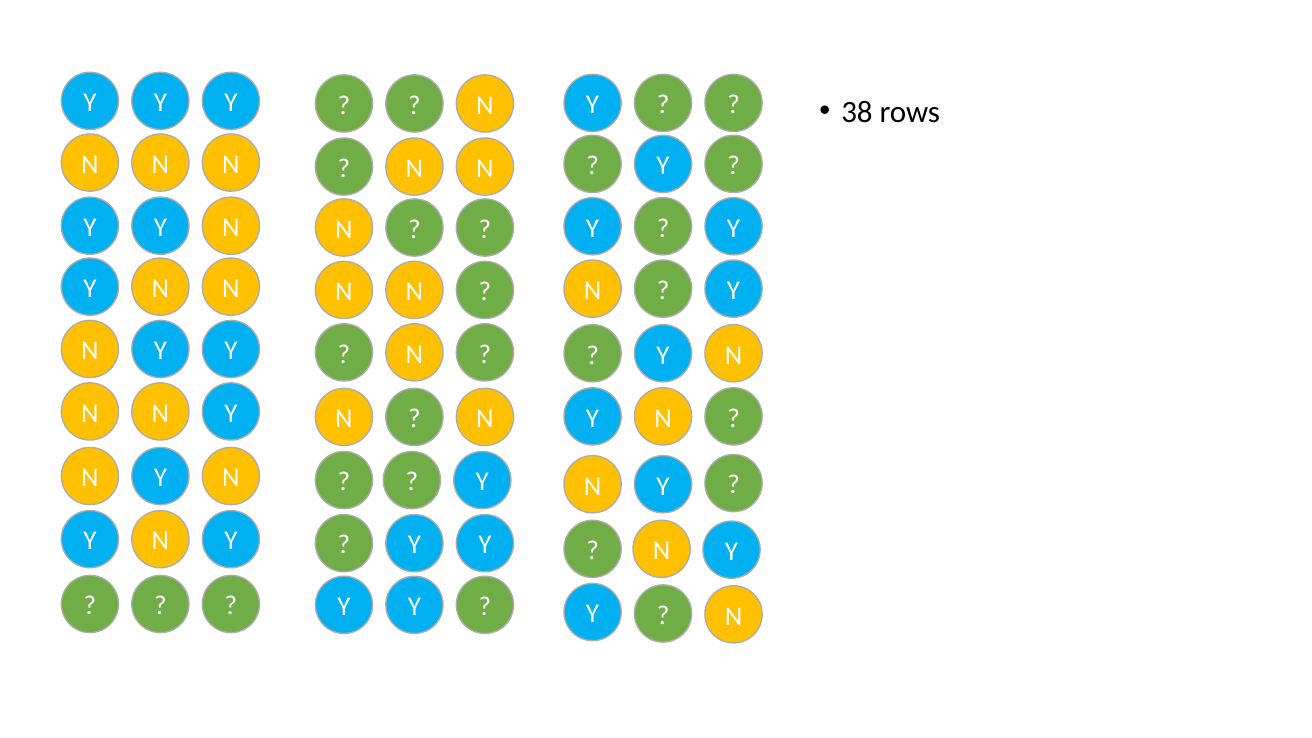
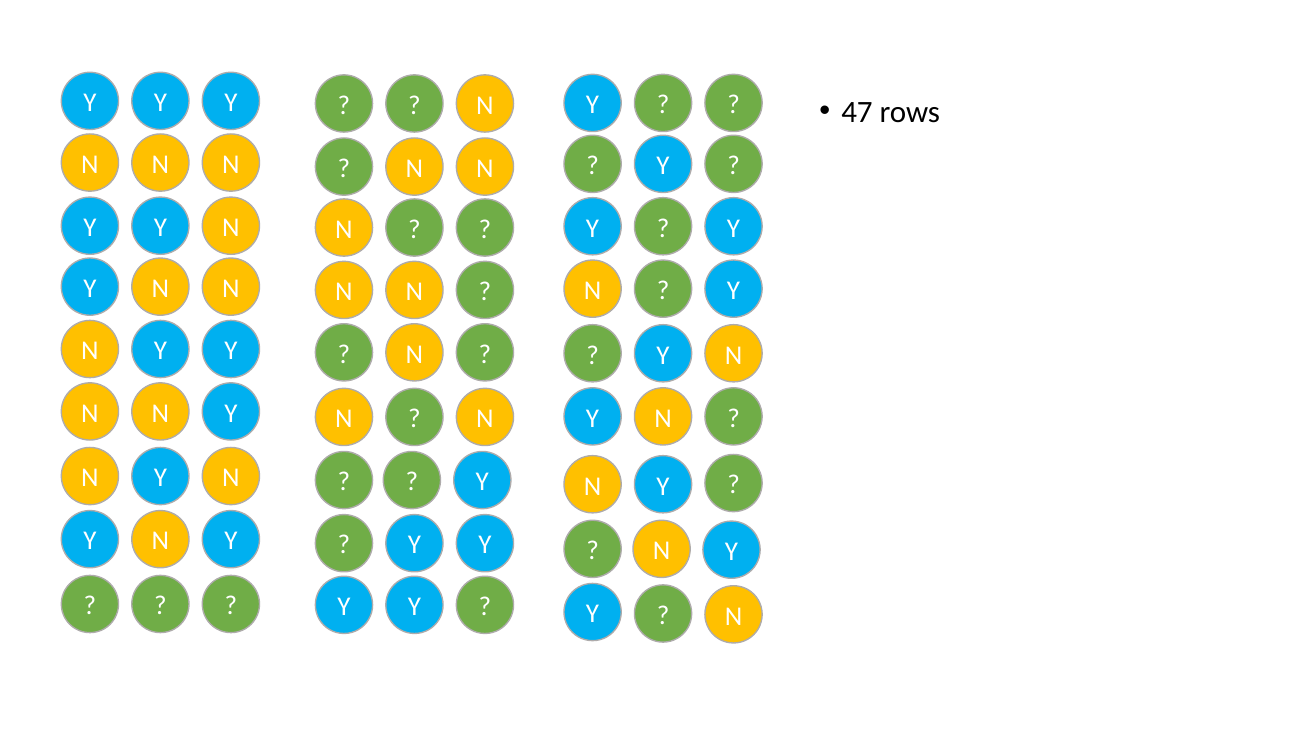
38: 38 -> 47
